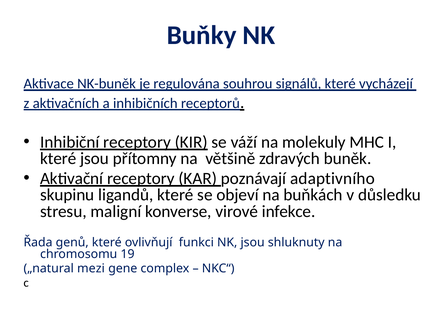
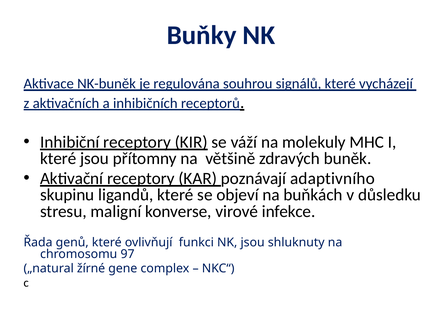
19: 19 -> 97
mezi: mezi -> žírné
